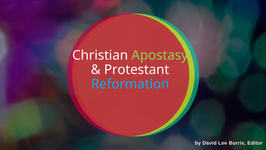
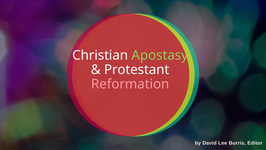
Reformation colour: light blue -> pink
